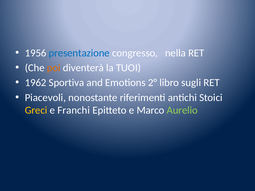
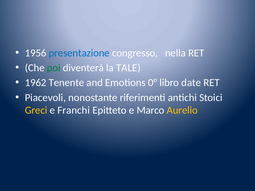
poi colour: orange -> green
TUOI: TUOI -> TALE
Sportiva: Sportiva -> Tenente
2°: 2° -> 0°
sugli: sugli -> date
Aurelio colour: light green -> yellow
